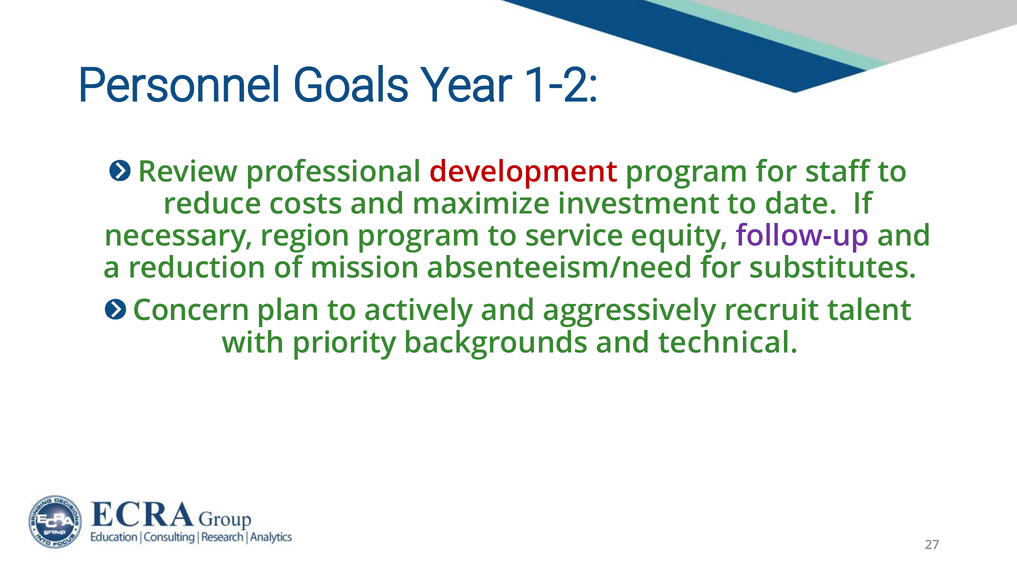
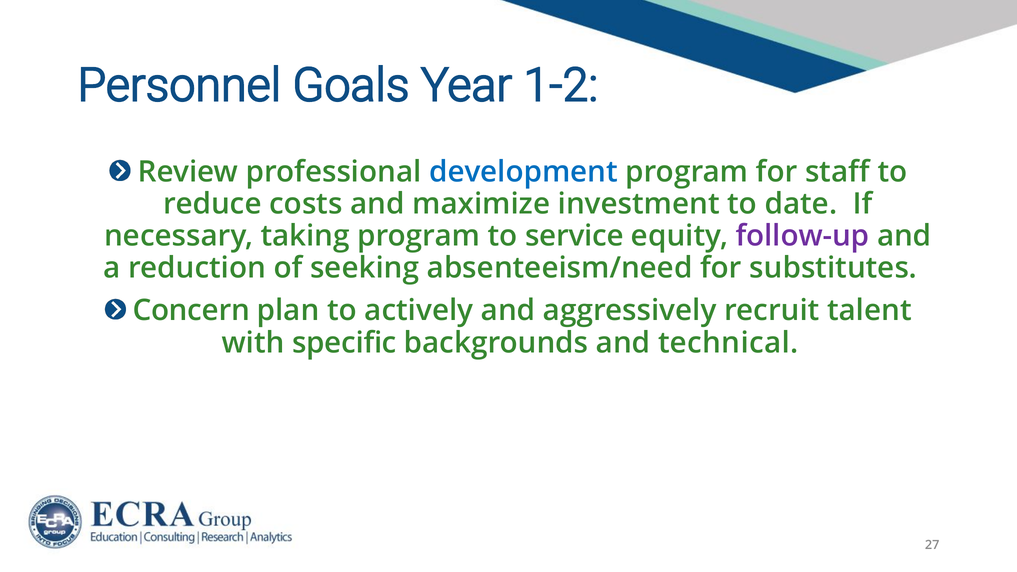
development colour: red -> blue
region: region -> taking
mission: mission -> seeking
priority: priority -> specific
